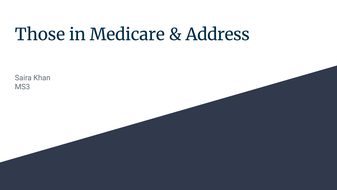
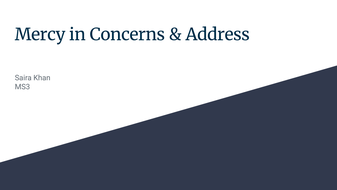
Those: Those -> Mercy
Medicare: Medicare -> Concerns
